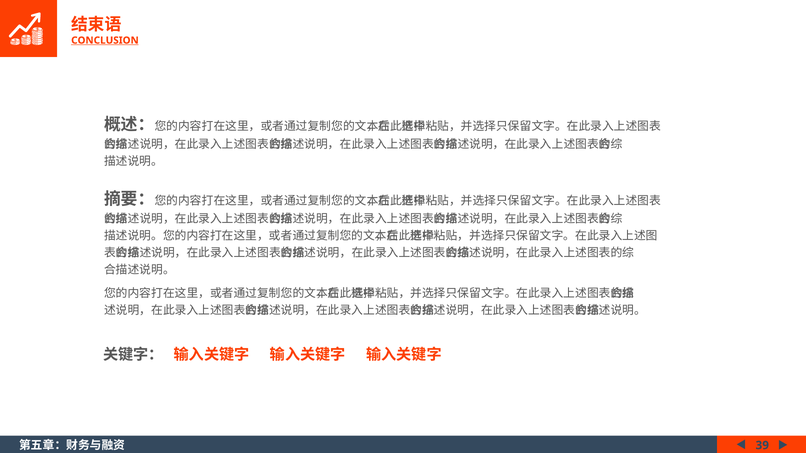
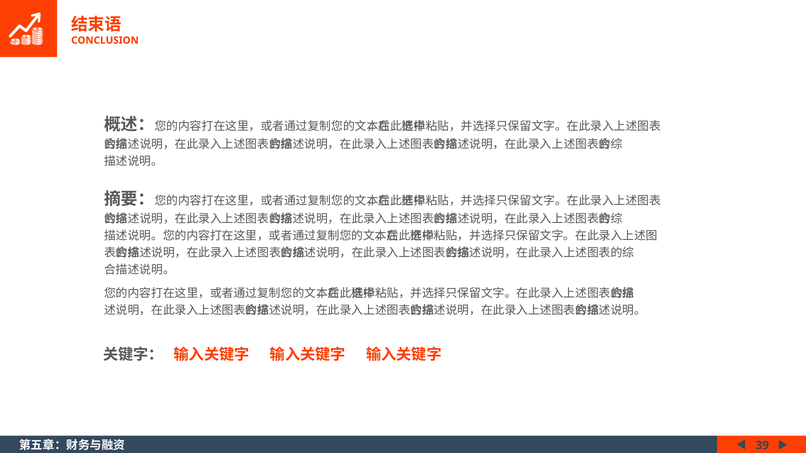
CONCLUSION underline: present -> none
